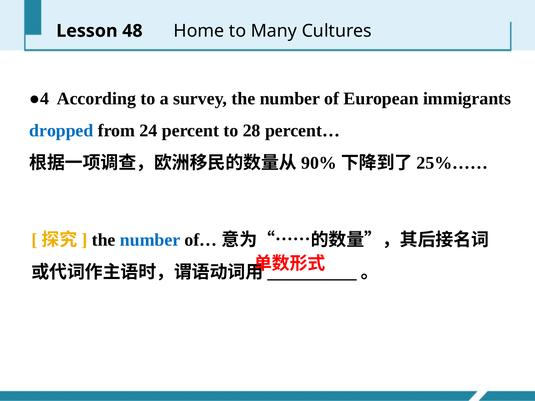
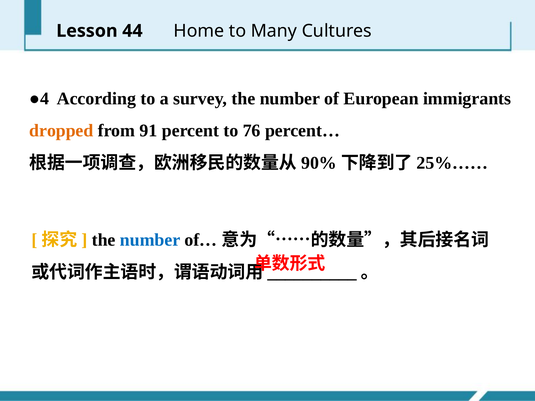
48: 48 -> 44
dropped colour: blue -> orange
24: 24 -> 91
28: 28 -> 76
